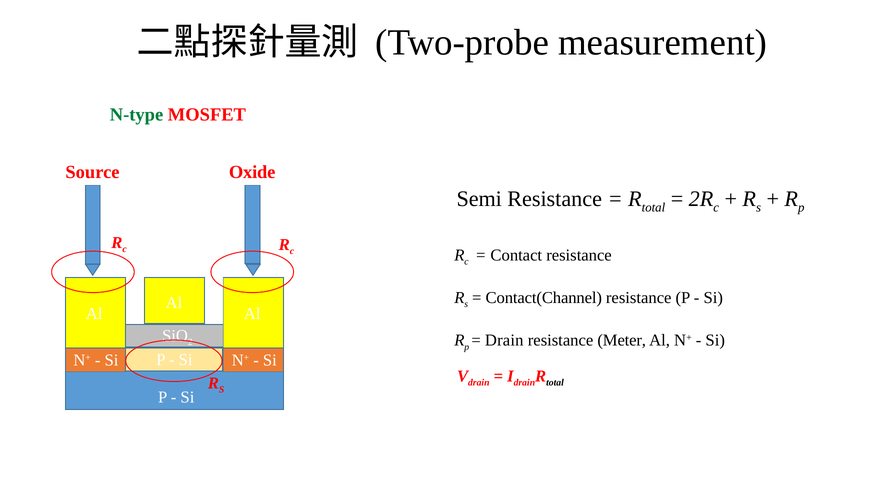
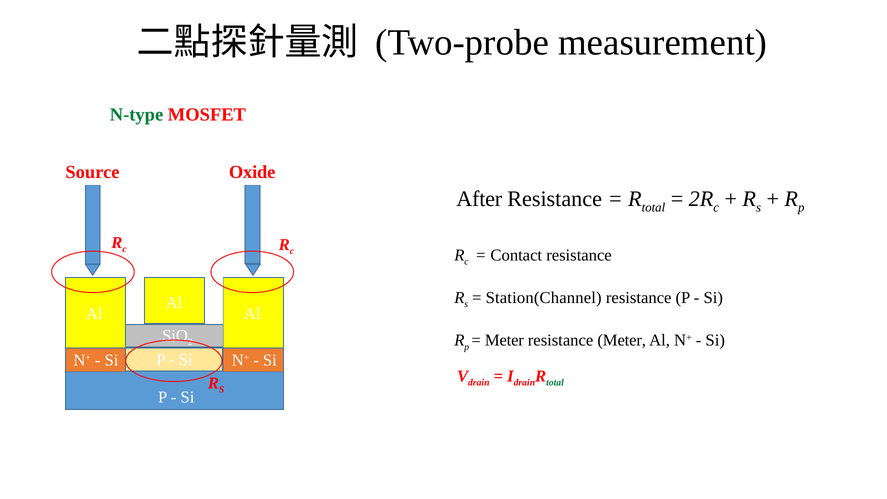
Semi: Semi -> After
Contact(Channel: Contact(Channel -> Station(Channel
Drain at (504, 340): Drain -> Meter
total at (555, 383) colour: black -> green
